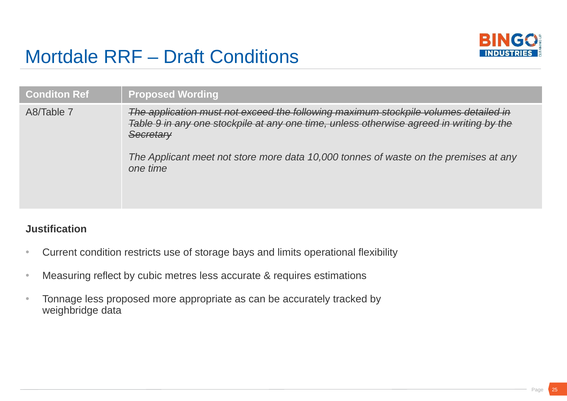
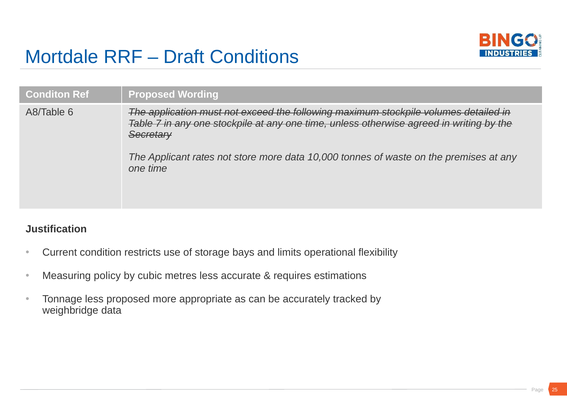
7: 7 -> 6
9: 9 -> 7
meet: meet -> rates
reflect: reflect -> policy
